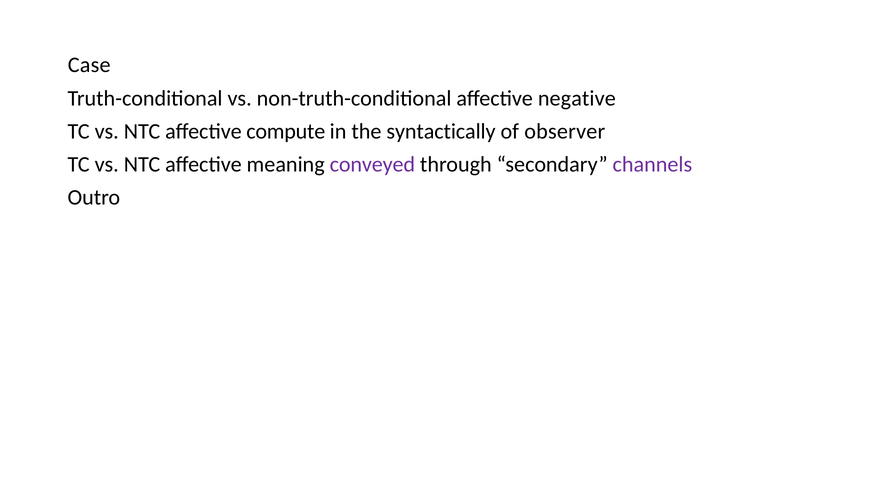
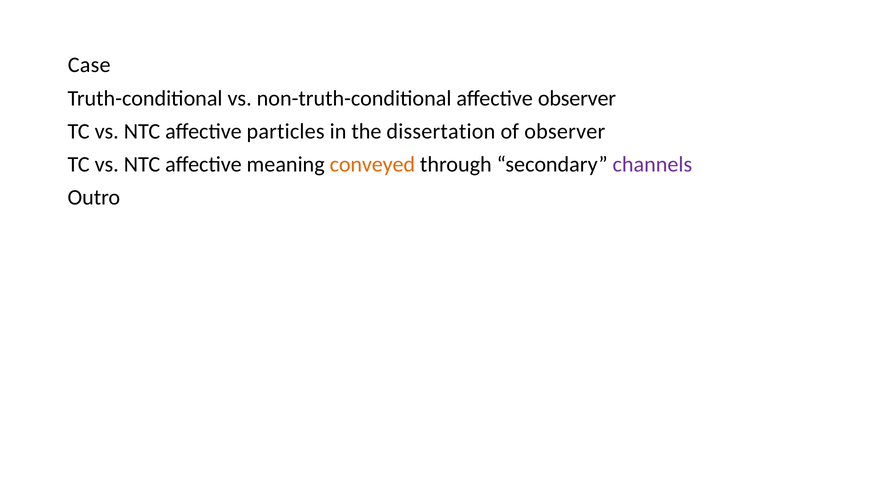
affective negative: negative -> observer
compute: compute -> particles
syntactically: syntactically -> dissertation
conveyed colour: purple -> orange
